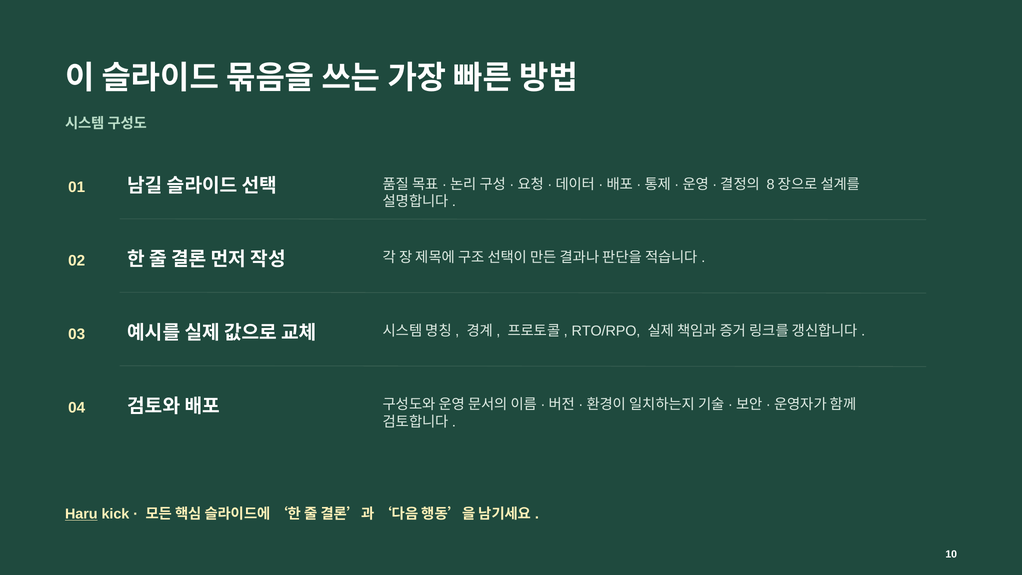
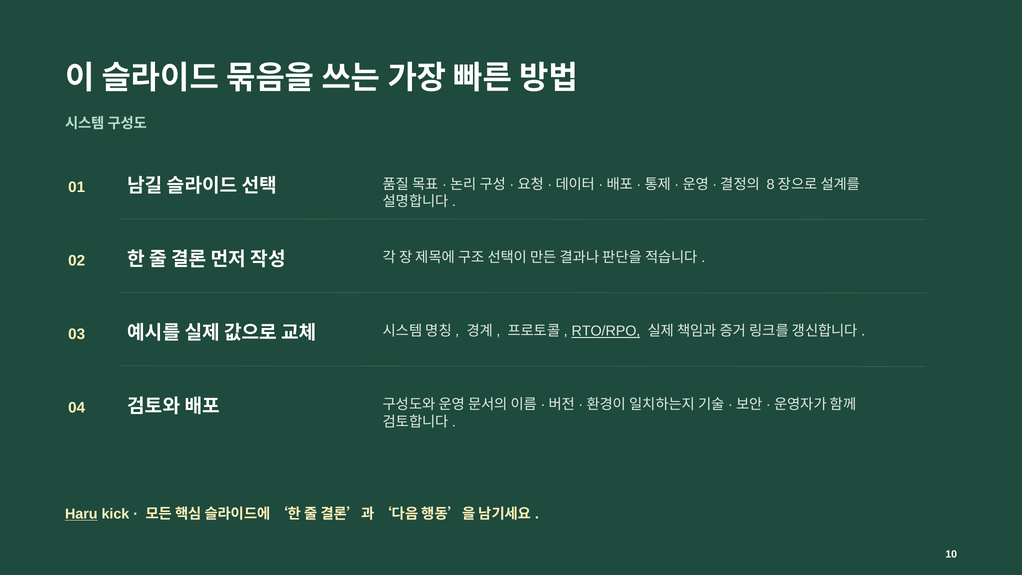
RTO/RPO underline: none -> present
